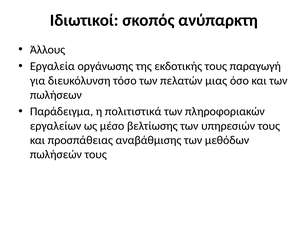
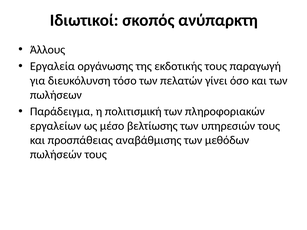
μιας: μιας -> γίνει
πολιτιστικά: πολιτιστικά -> πολιτισμική
